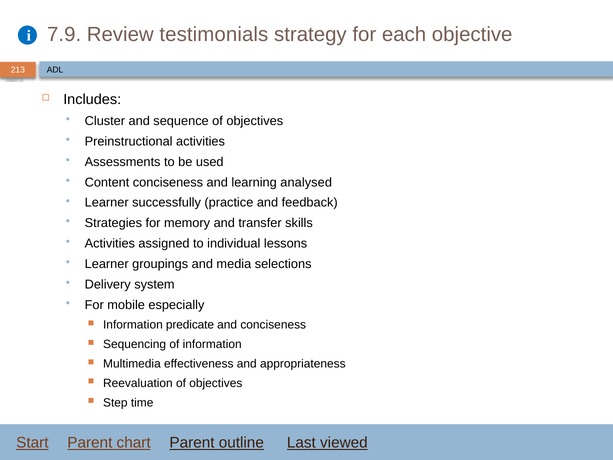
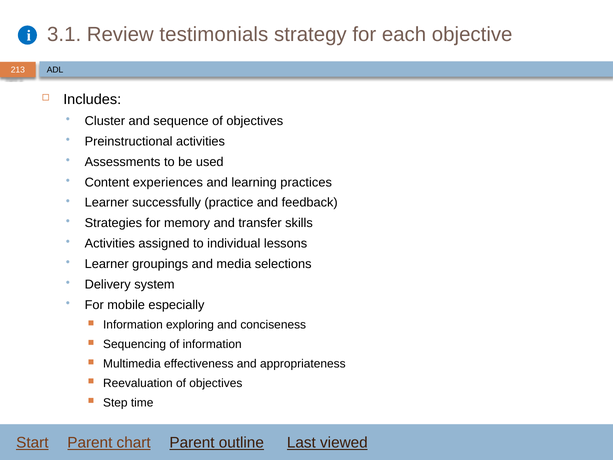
7.9: 7.9 -> 3.1
Content conciseness: conciseness -> experiences
analysed: analysed -> practices
predicate: predicate -> exploring
